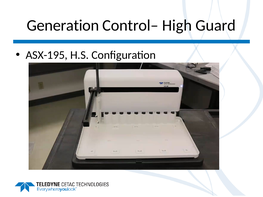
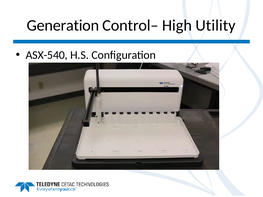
Guard: Guard -> Utility
ASX-195: ASX-195 -> ASX-540
